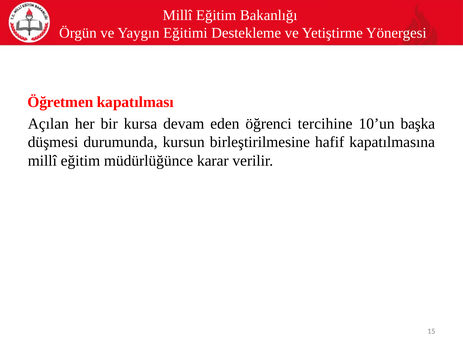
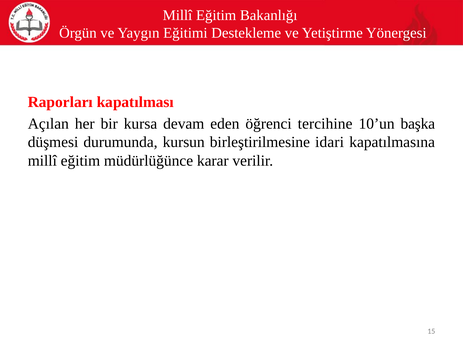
Öğretmen: Öğretmen -> Raporları
hafif: hafif -> idari
